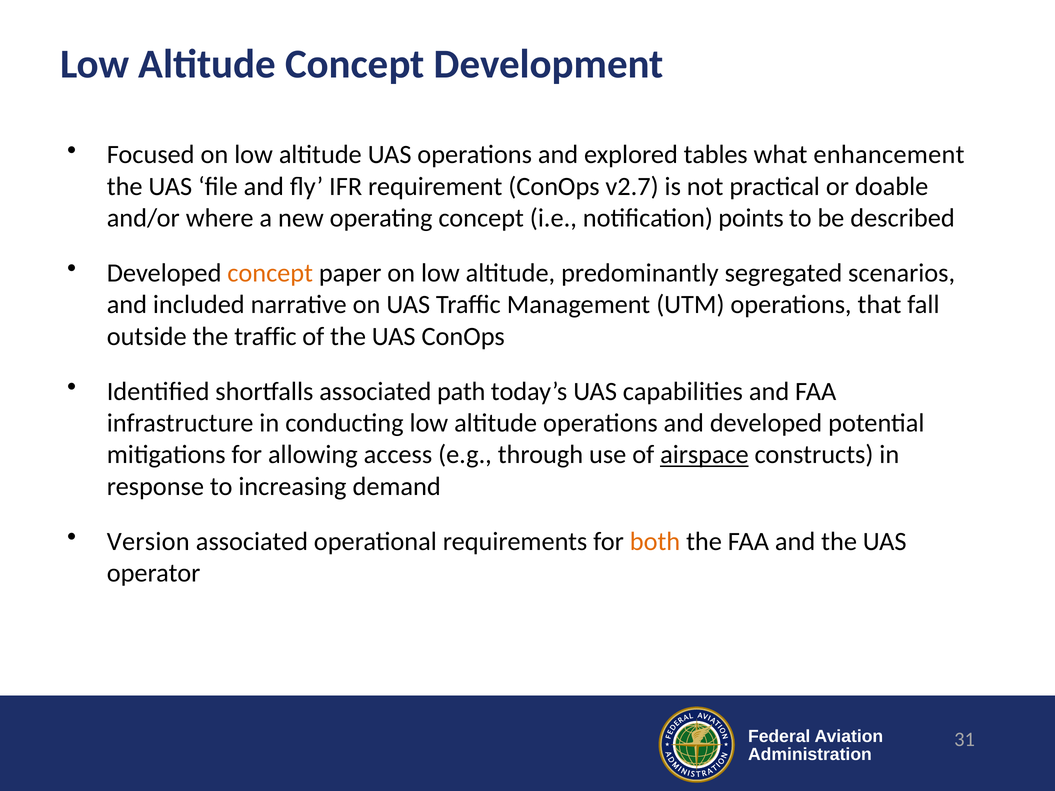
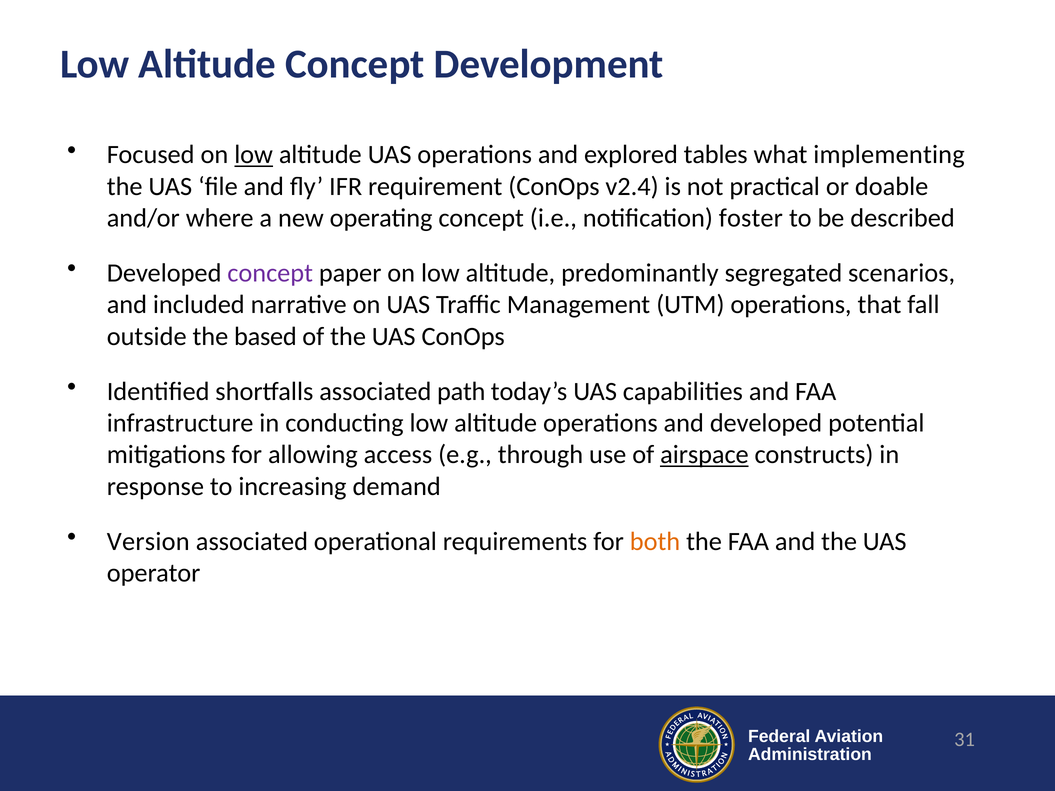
low at (254, 155) underline: none -> present
enhancement: enhancement -> implementing
v2.7: v2.7 -> v2.4
points: points -> foster
concept at (270, 273) colour: orange -> purple
the traffic: traffic -> based
